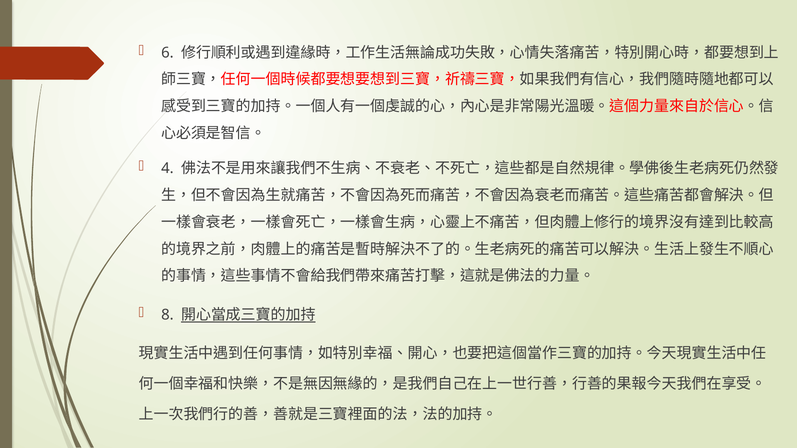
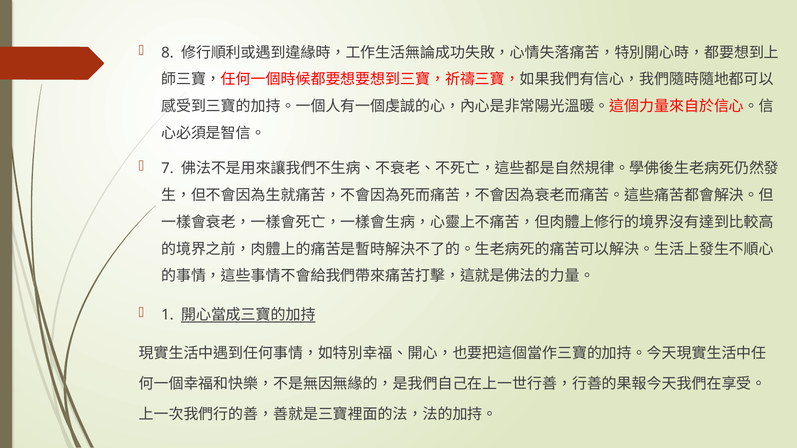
6: 6 -> 8
4: 4 -> 7
8: 8 -> 1
